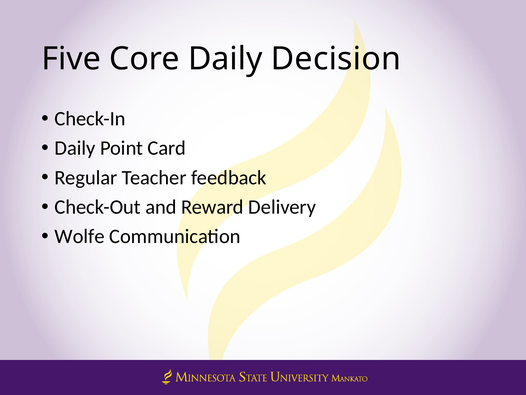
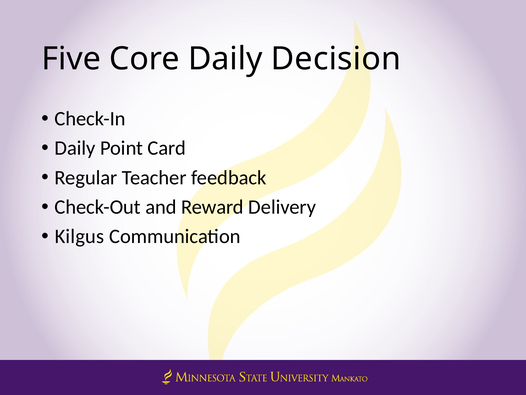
Wolfe: Wolfe -> Kilgus
